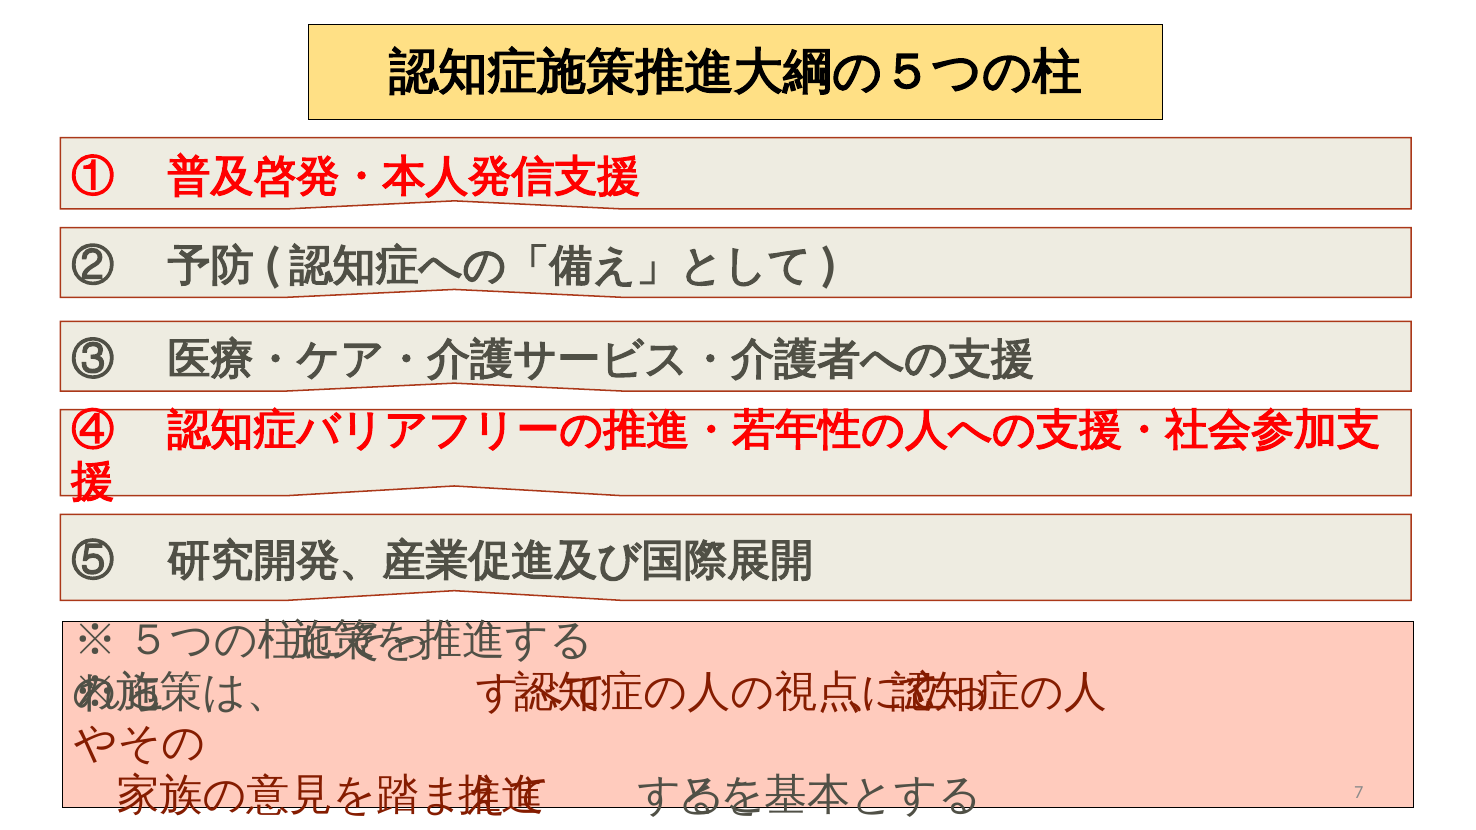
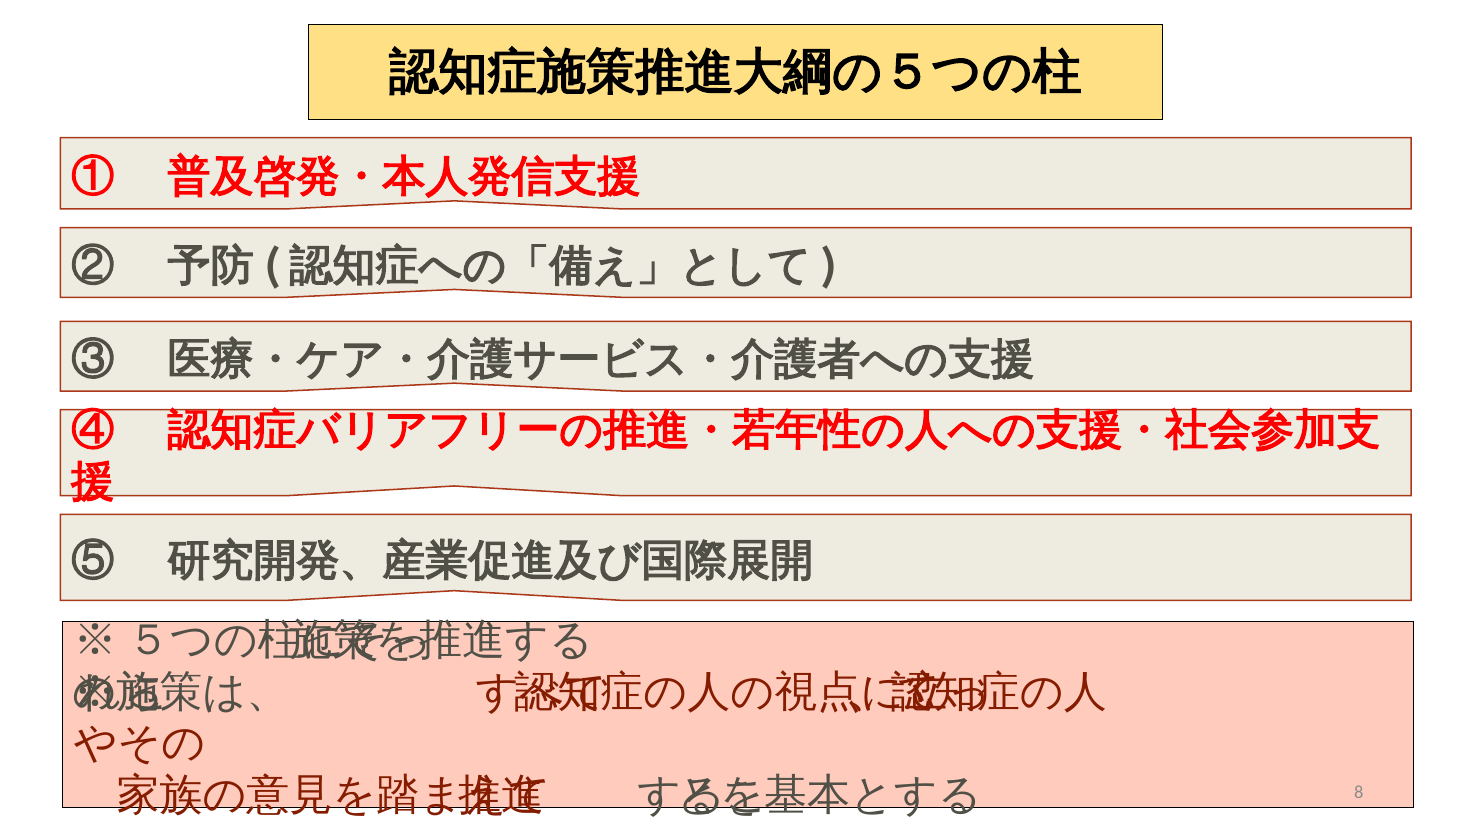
7: 7 -> 8
